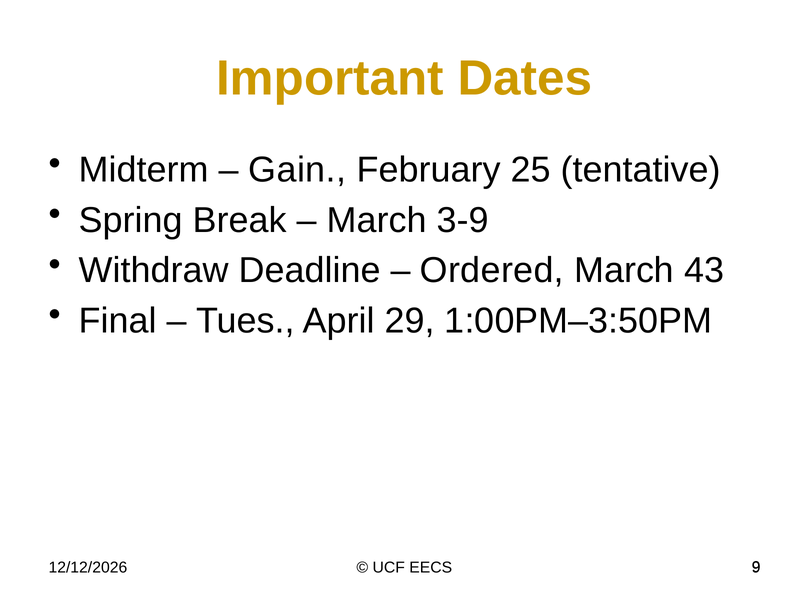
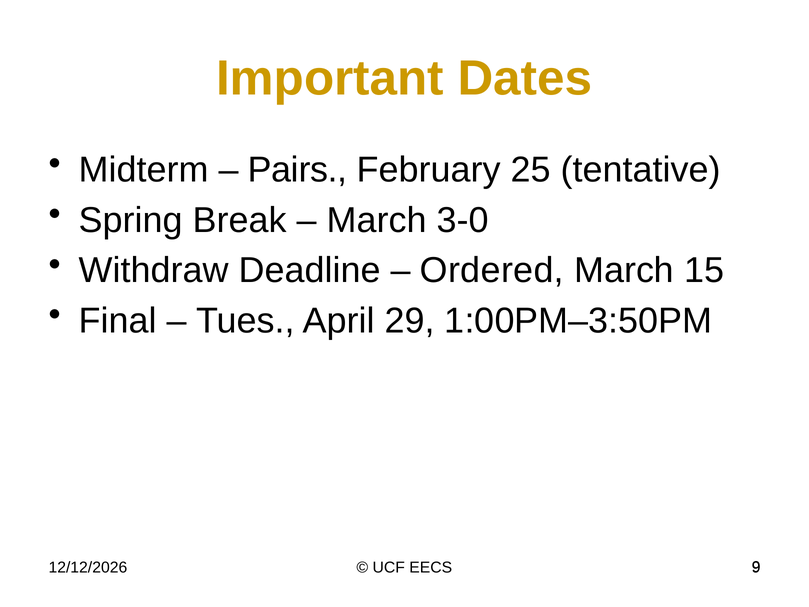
Gain: Gain -> Pairs
3-9: 3-9 -> 3-0
43: 43 -> 15
